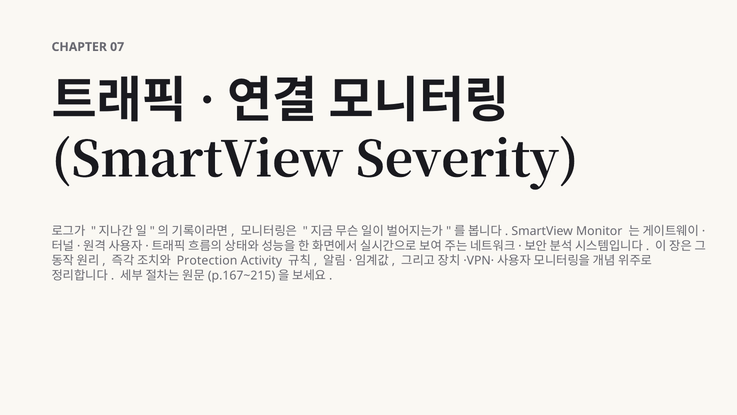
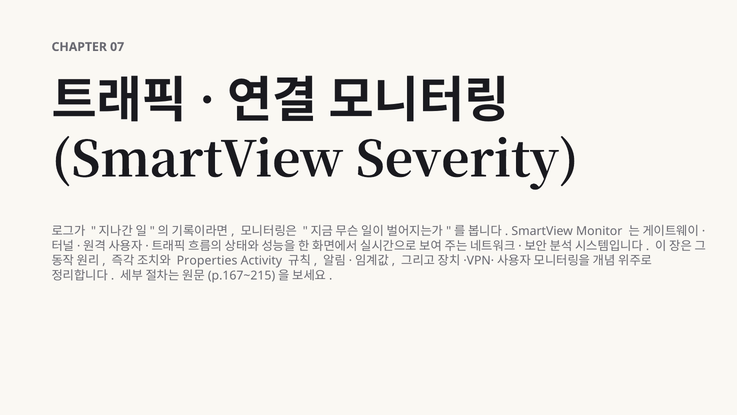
Protection: Protection -> Properties
